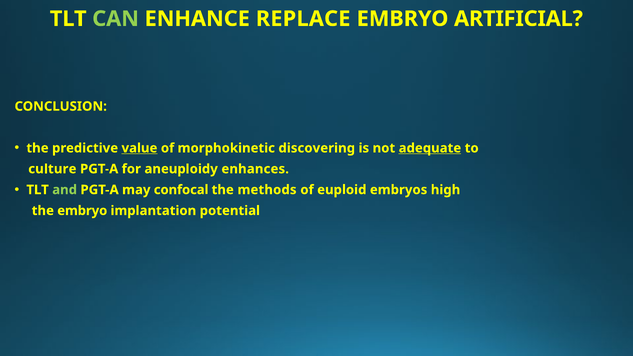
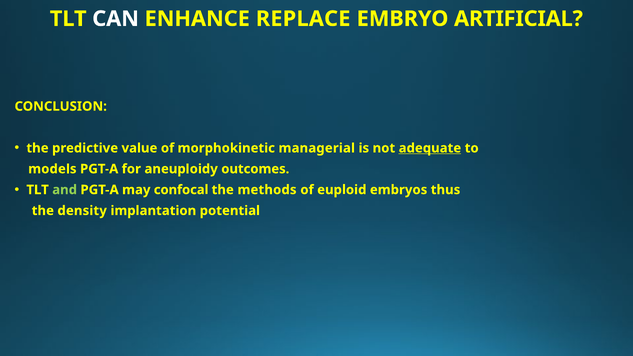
CAN colour: light green -> white
value underline: present -> none
discovering: discovering -> managerial
culture: culture -> models
enhances: enhances -> outcomes
high: high -> thus
the embryo: embryo -> density
